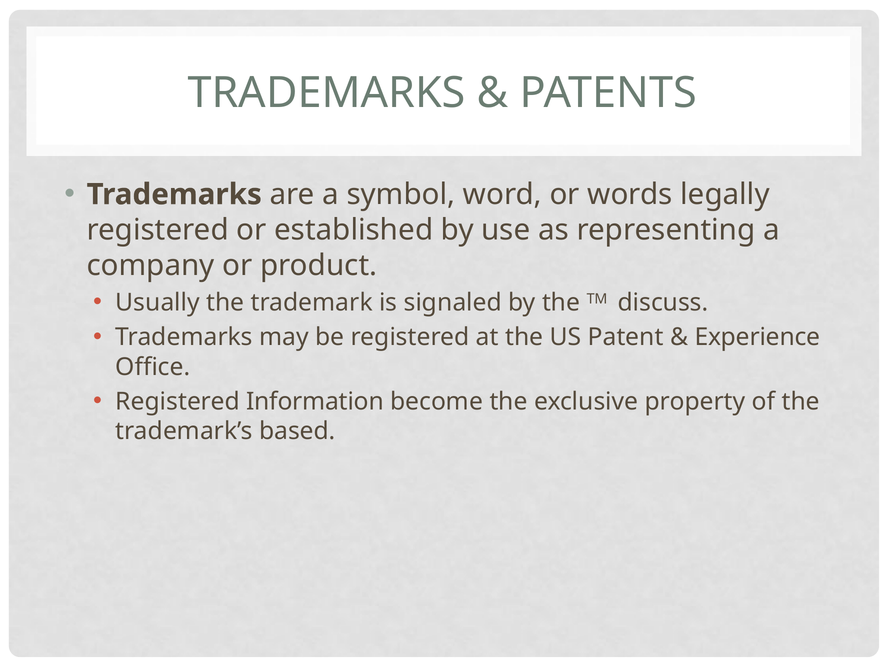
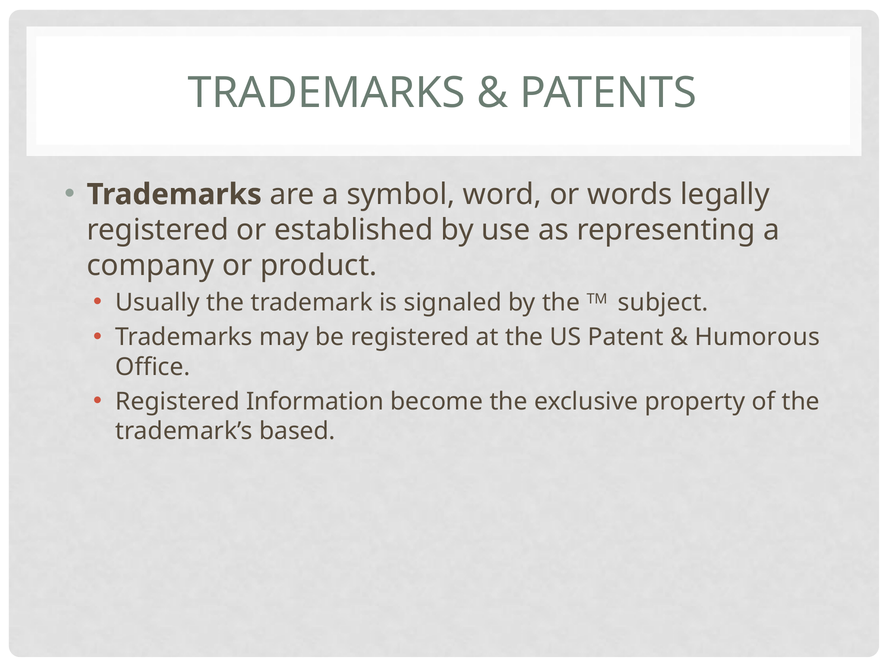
discuss: discuss -> subject
Experience: Experience -> Humorous
